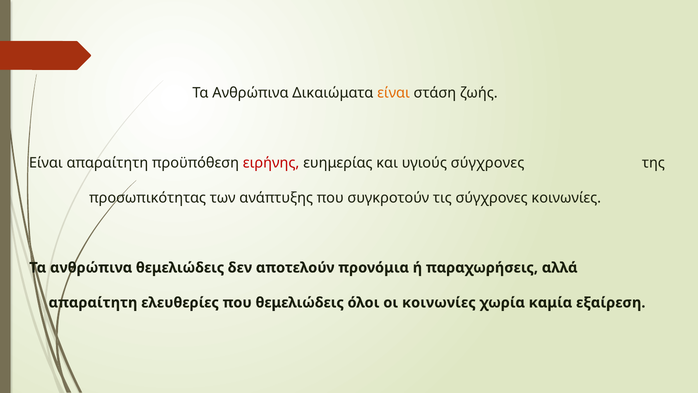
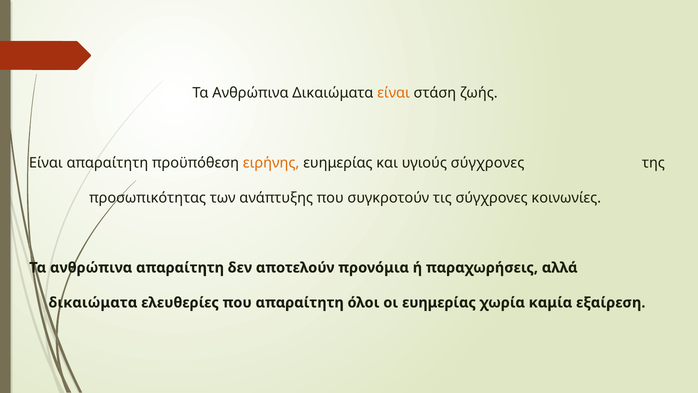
ειρήνης colour: red -> orange
ανθρώπινα θεμελιώδεις: θεμελιώδεις -> απαραίτητη
απαραίτητη at (93, 302): απαραίτητη -> δικαιώματα
που θεμελιώδεις: θεμελιώδεις -> απαραίτητη
οι κοινωνίες: κοινωνίες -> ευημερίας
